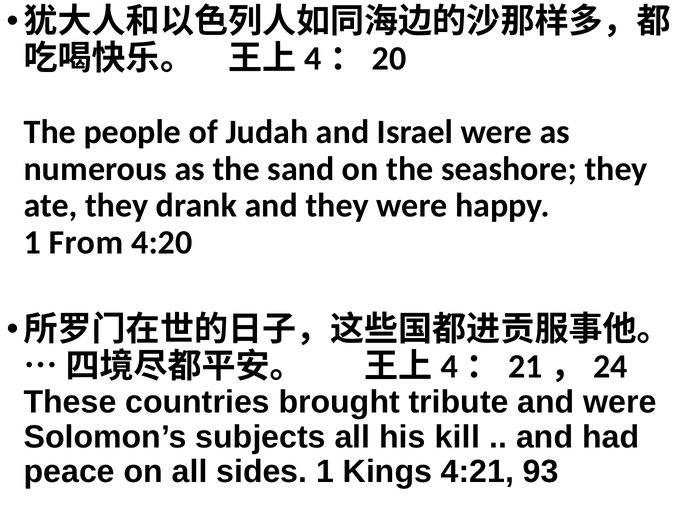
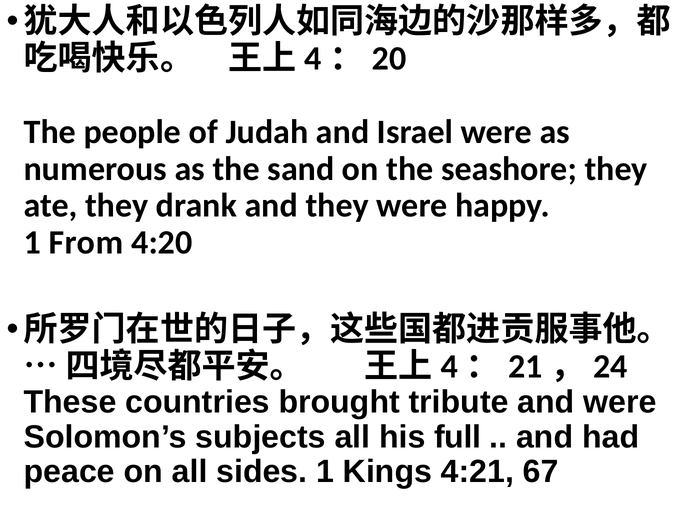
kill: kill -> full
93: 93 -> 67
